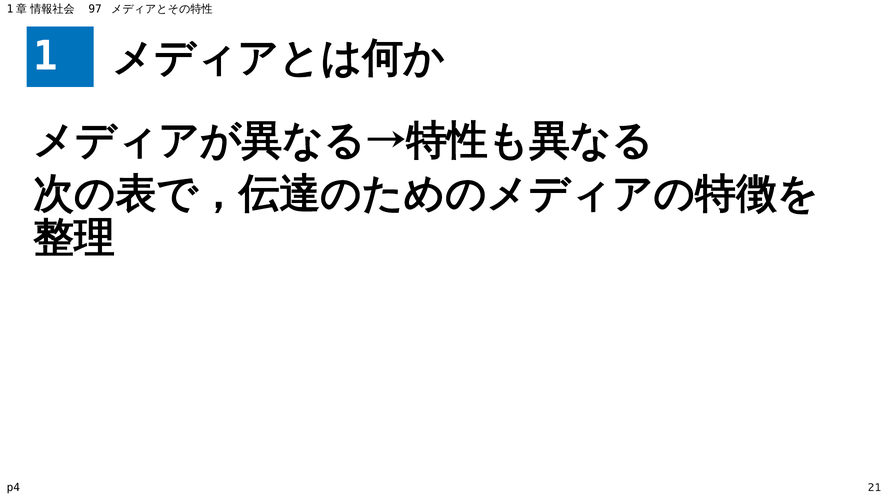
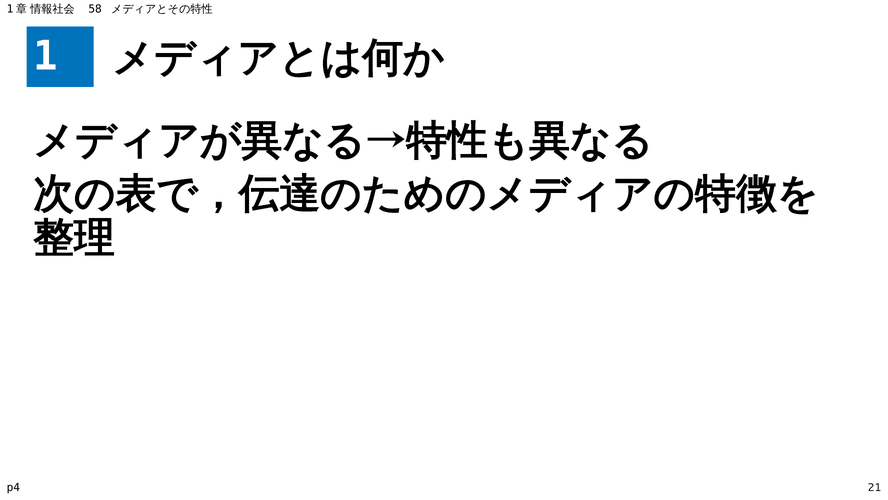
97: 97 -> 58
